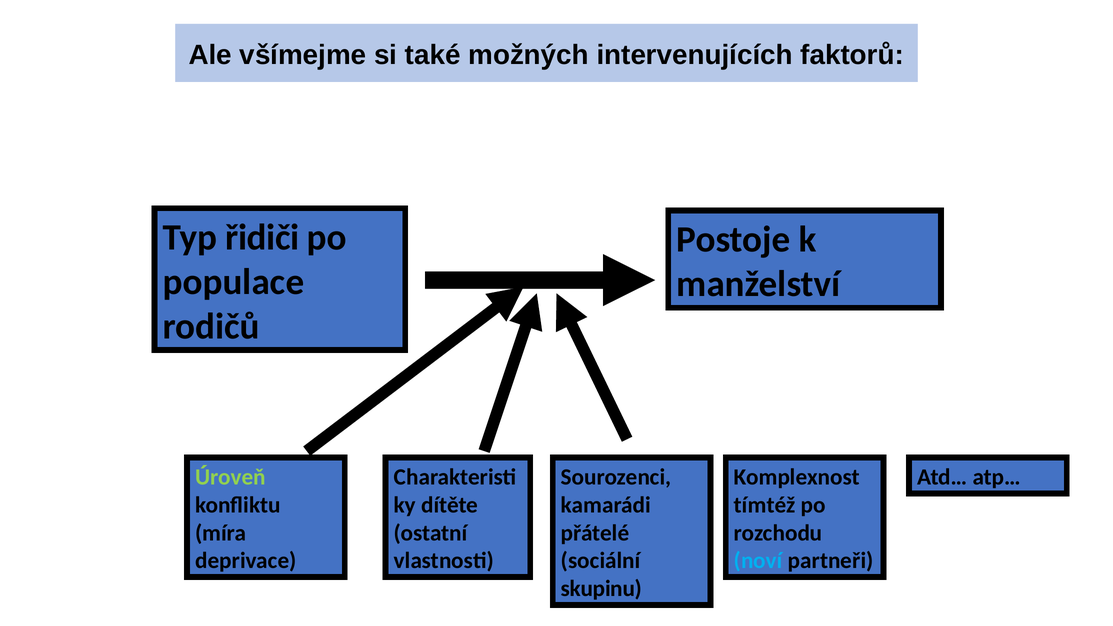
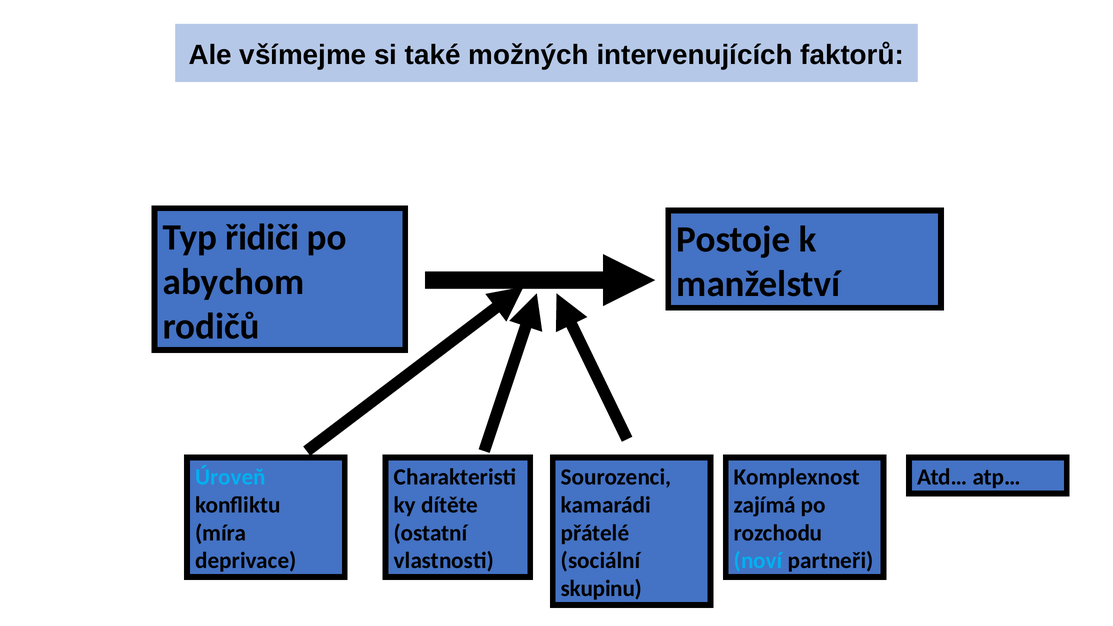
populace: populace -> abychom
Úroveň colour: light green -> light blue
tímtéž: tímtéž -> zajímá
